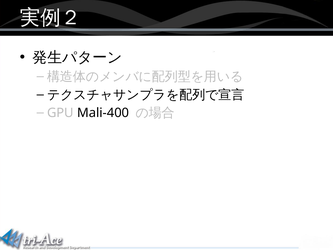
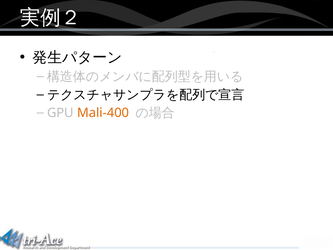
Mali-400 colour: black -> orange
